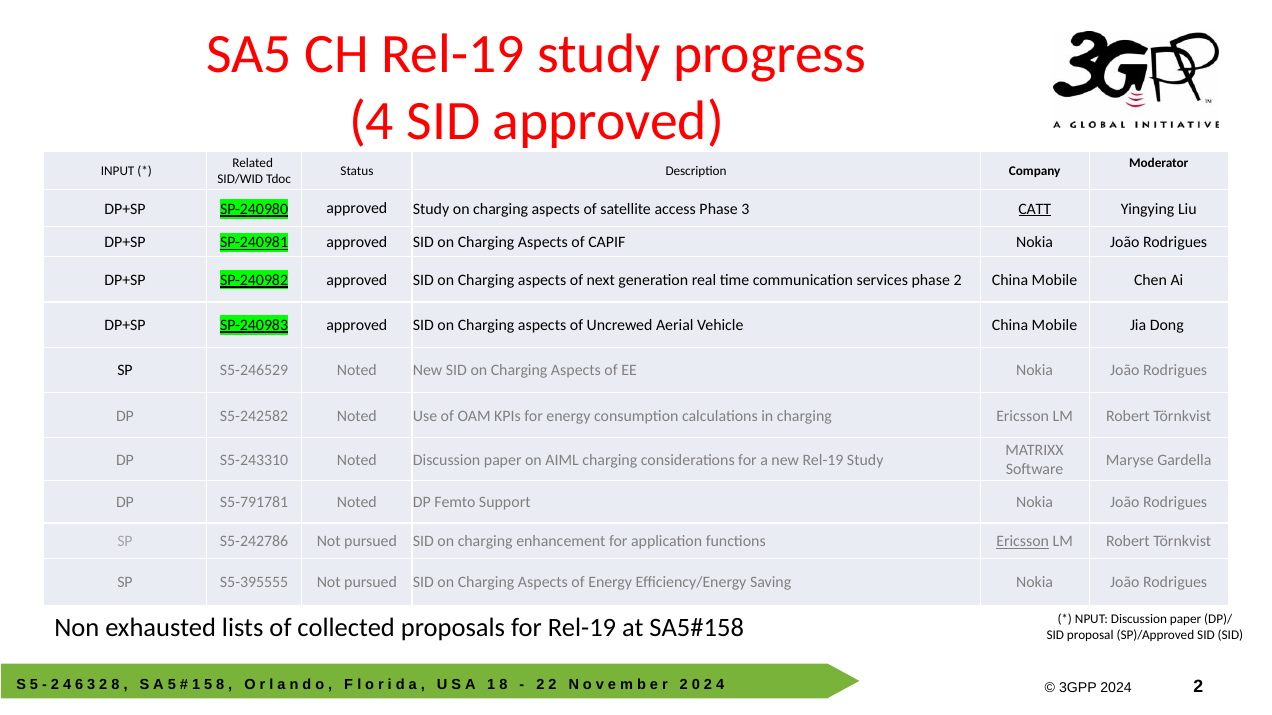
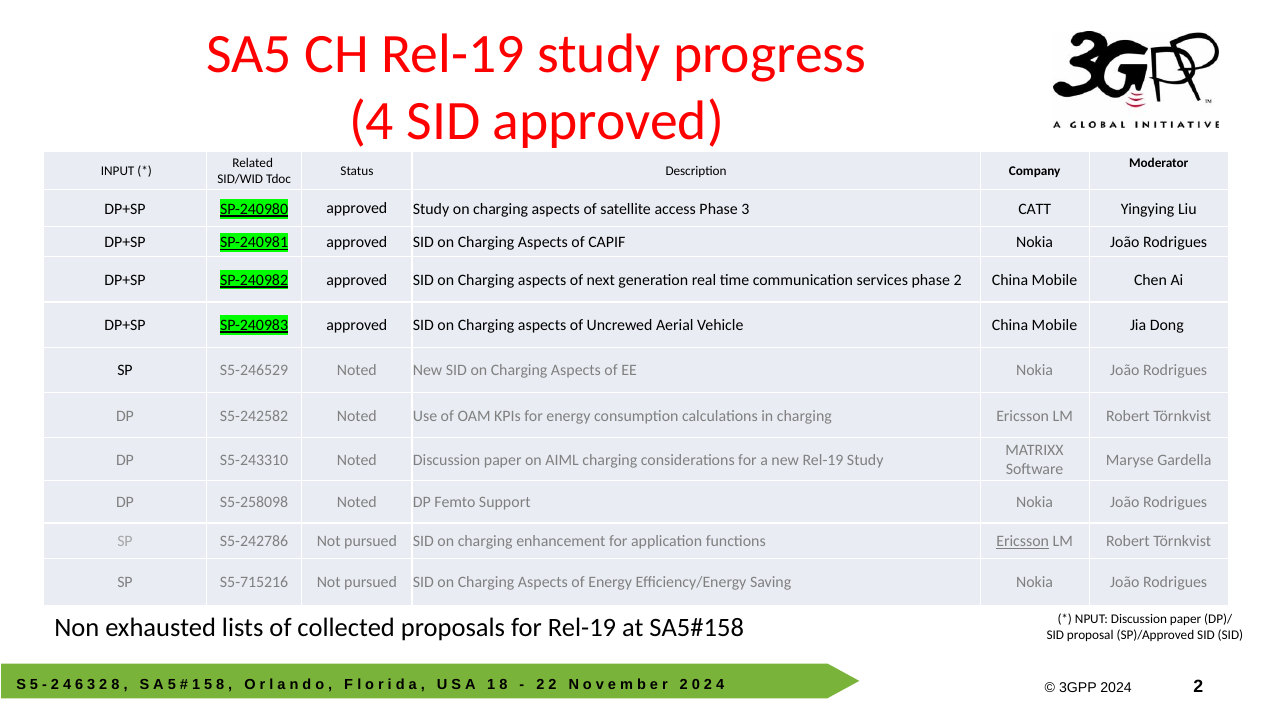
CATT underline: present -> none
S5-791781: S5-791781 -> S5-258098
S5-395555: S5-395555 -> S5-715216
